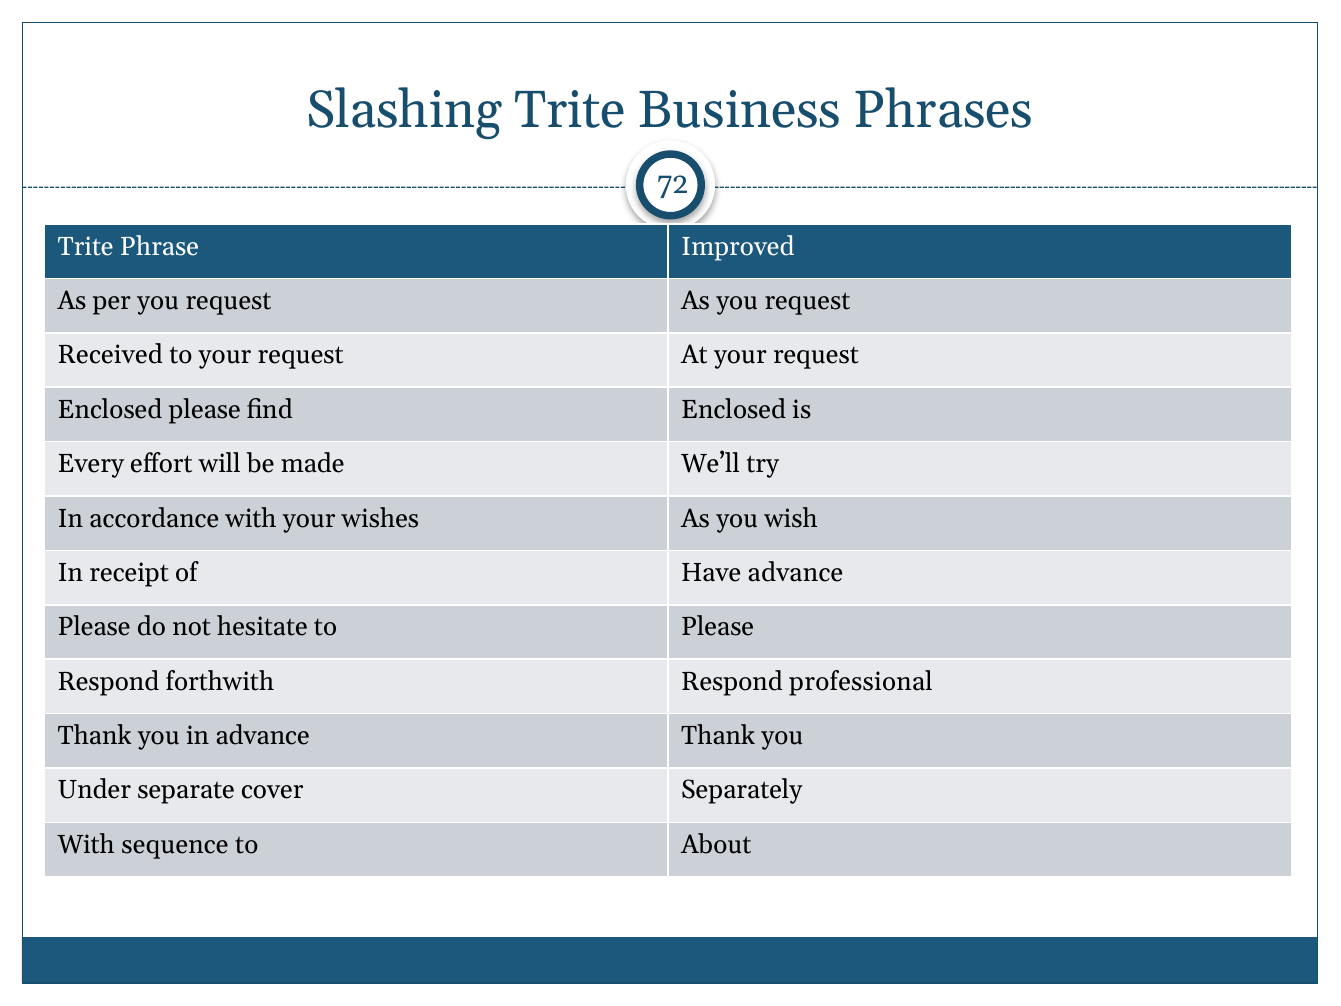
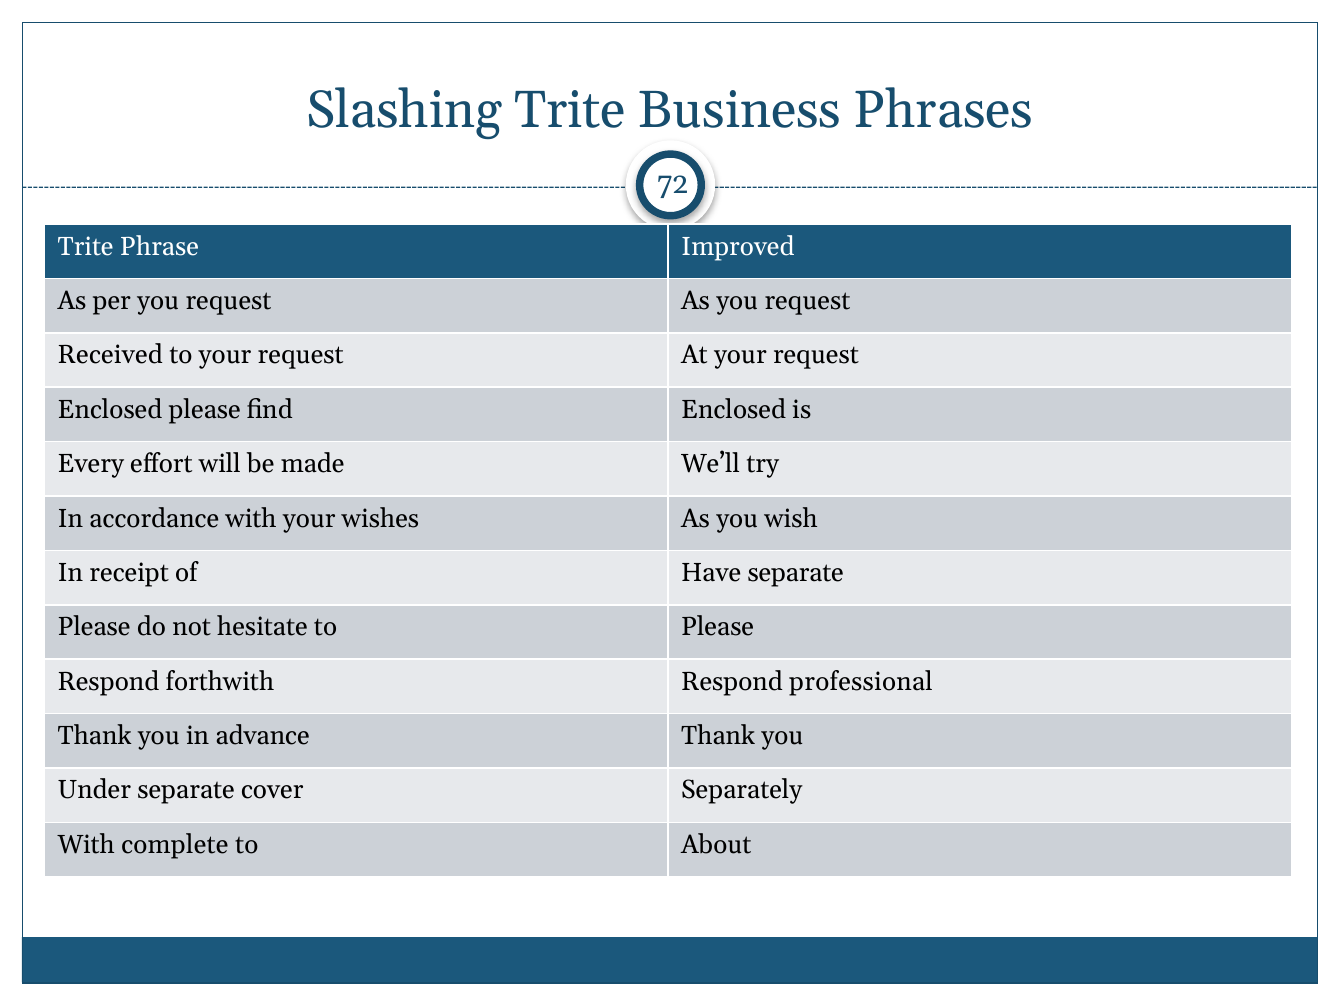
Have advance: advance -> separate
sequence: sequence -> complete
